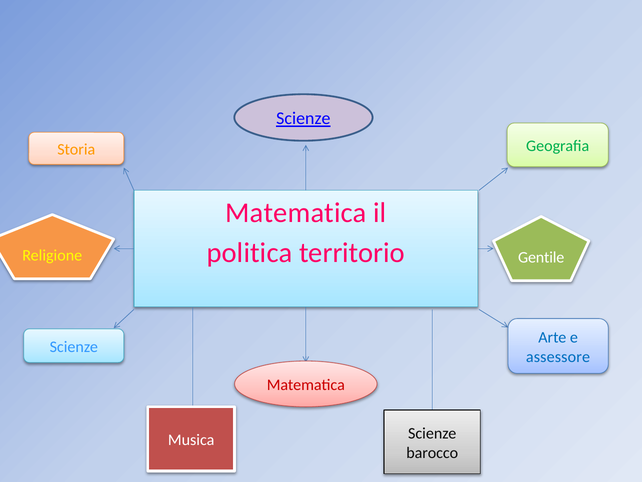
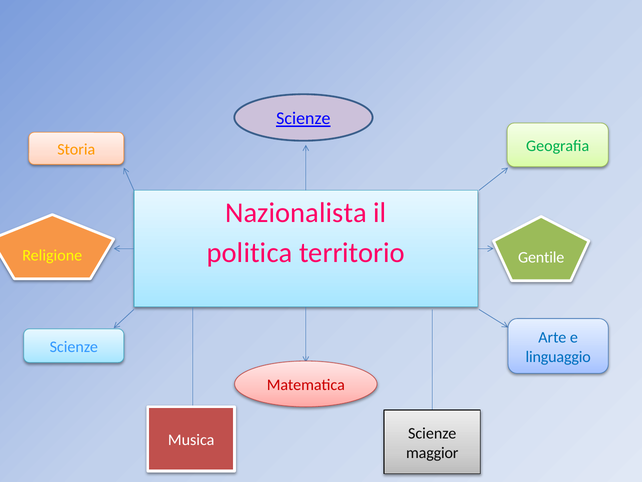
Matematica at (296, 213): Matematica -> Nazionalista
assessore: assessore -> linguaggio
barocco: barocco -> maggior
